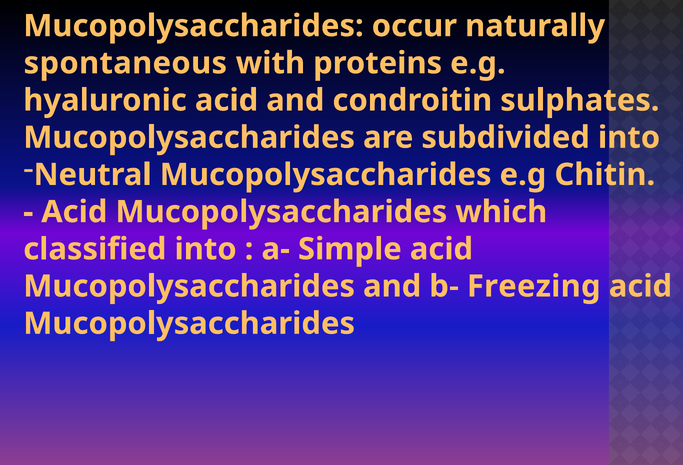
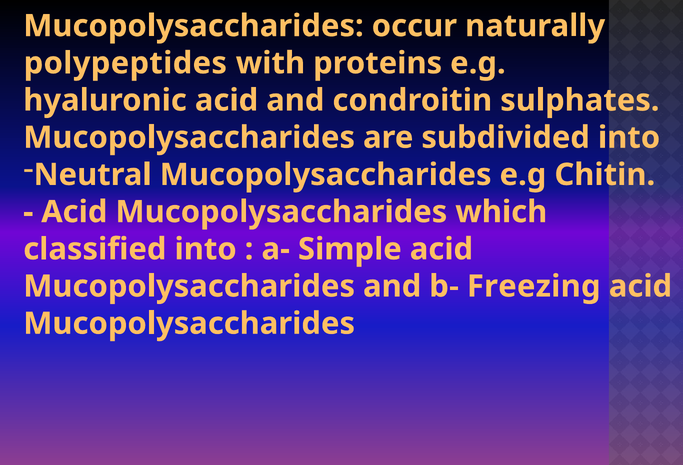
spontaneous: spontaneous -> polypeptides
